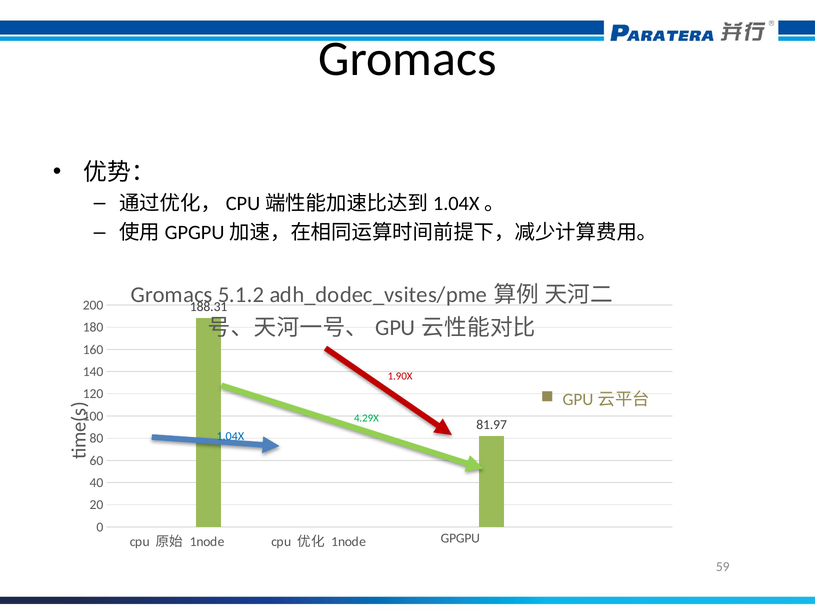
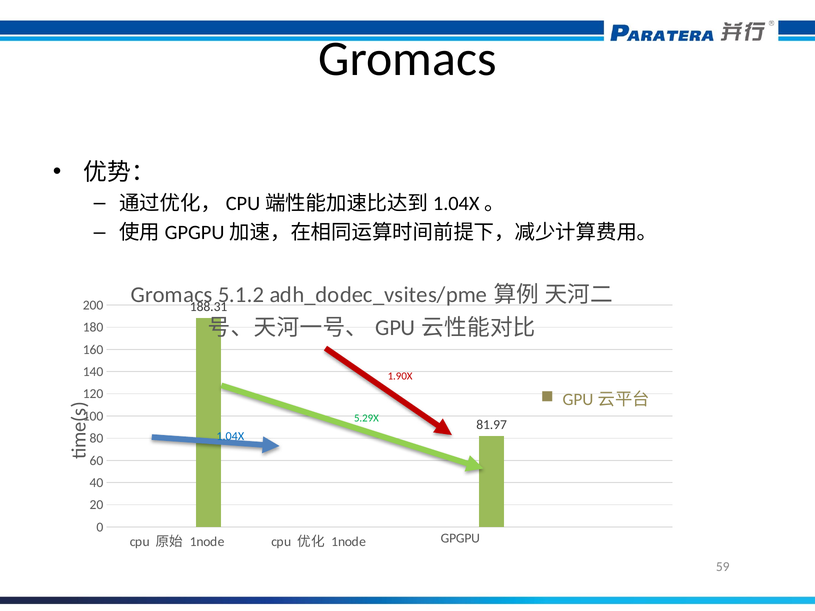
4.29X: 4.29X -> 5.29X
